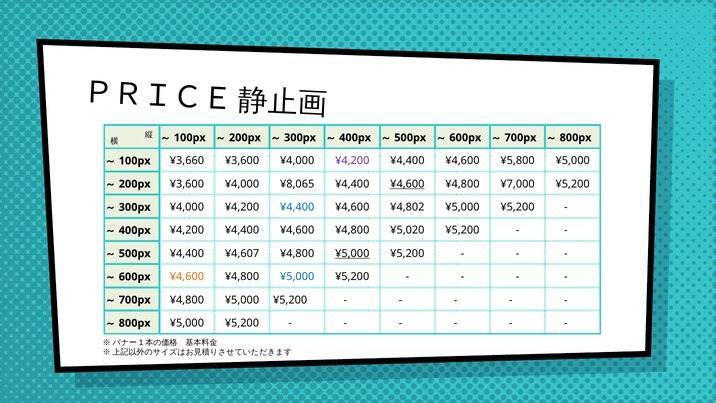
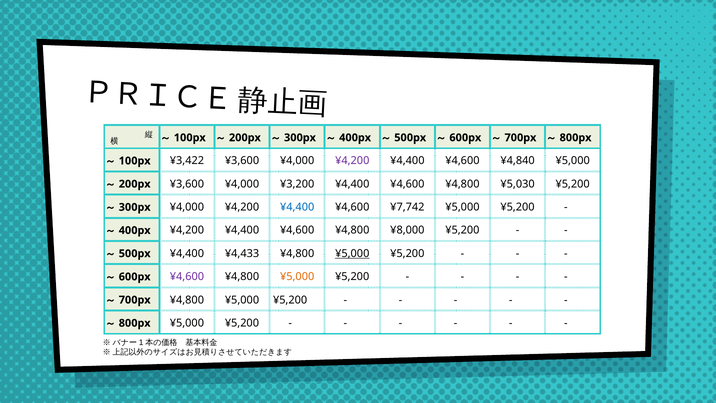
¥3,660: ¥3,660 -> ¥3,422
¥5,800: ¥5,800 -> ¥4,840
¥8,065: ¥8,065 -> ¥3,200
¥4,600 at (407, 184) underline: present -> none
¥7,000: ¥7,000 -> ¥5,030
¥4,802: ¥4,802 -> ¥7,742
¥5,020: ¥5,020 -> ¥8,000
¥4,607: ¥4,607 -> ¥4,433
¥4,600 at (187, 277) colour: orange -> purple
¥5,000 at (297, 277) colour: blue -> orange
